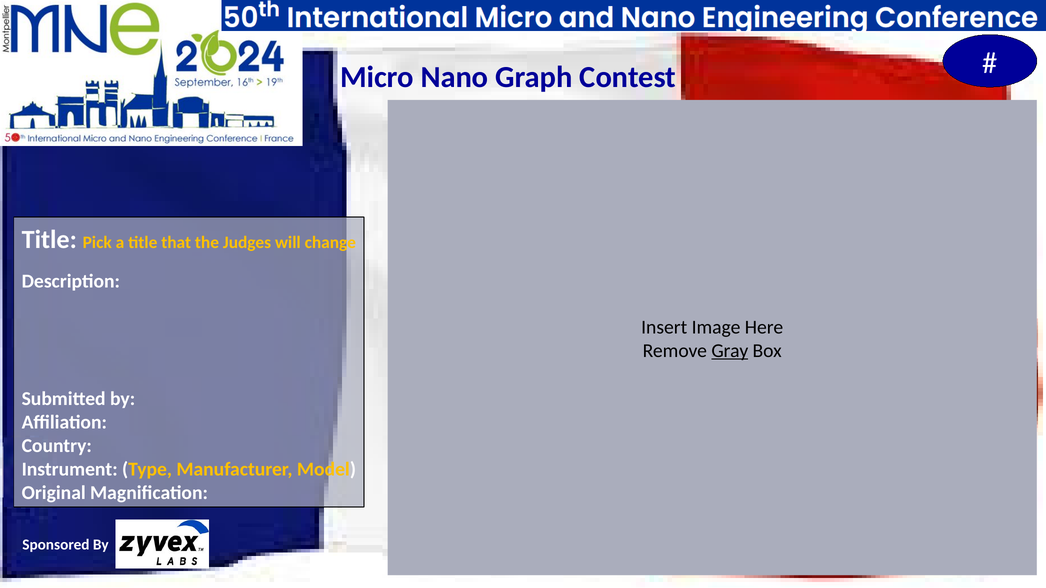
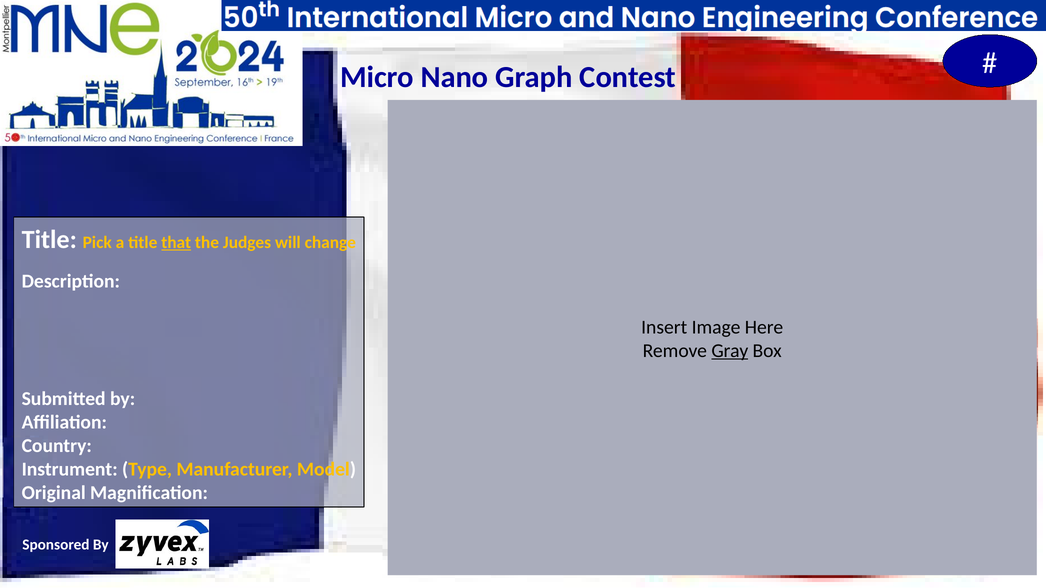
that underline: none -> present
